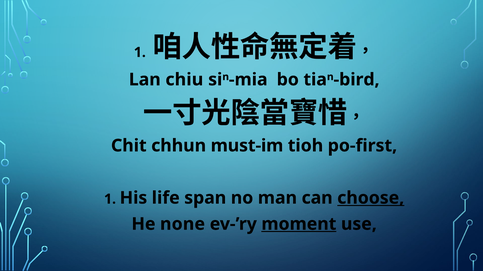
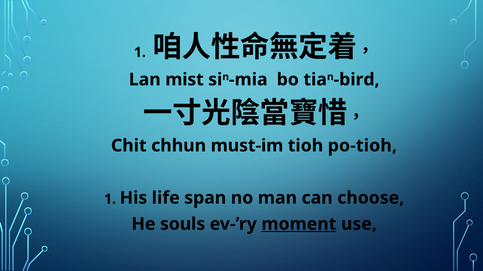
chiu: chiu -> mist
po-first: po-first -> po-tioh
choose underline: present -> none
none: none -> souls
